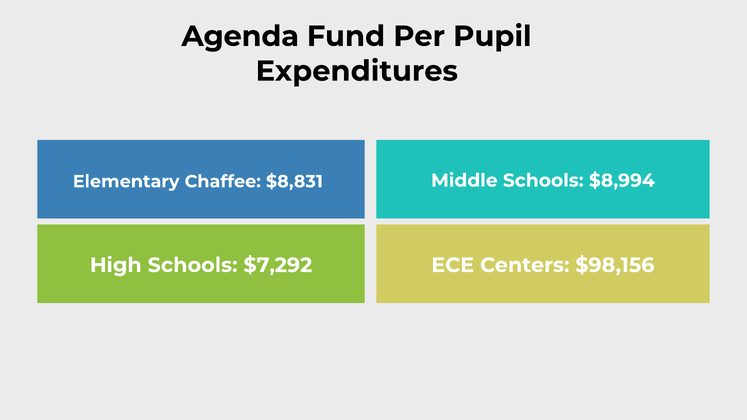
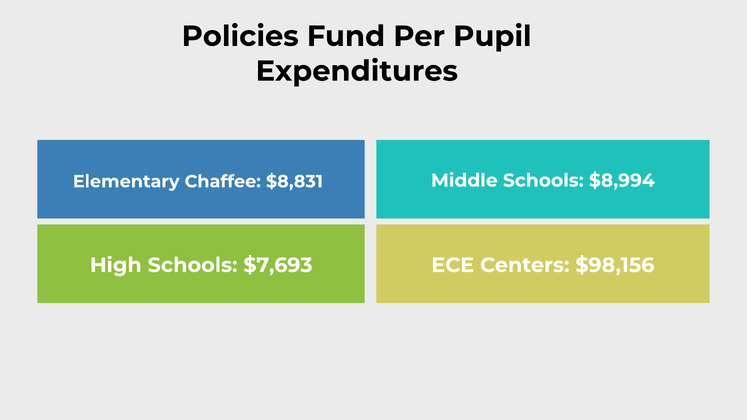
Agenda: Agenda -> Policies
$7,292: $7,292 -> $7,693
